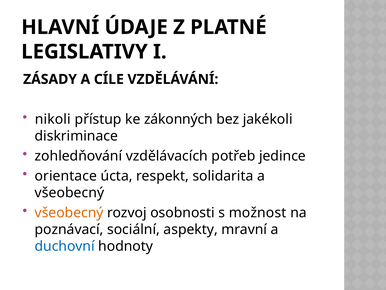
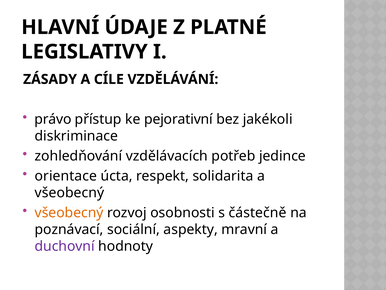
nikoli: nikoli -> právo
zákonných: zákonných -> pejorativní
možnost: možnost -> částečně
duchovní colour: blue -> purple
